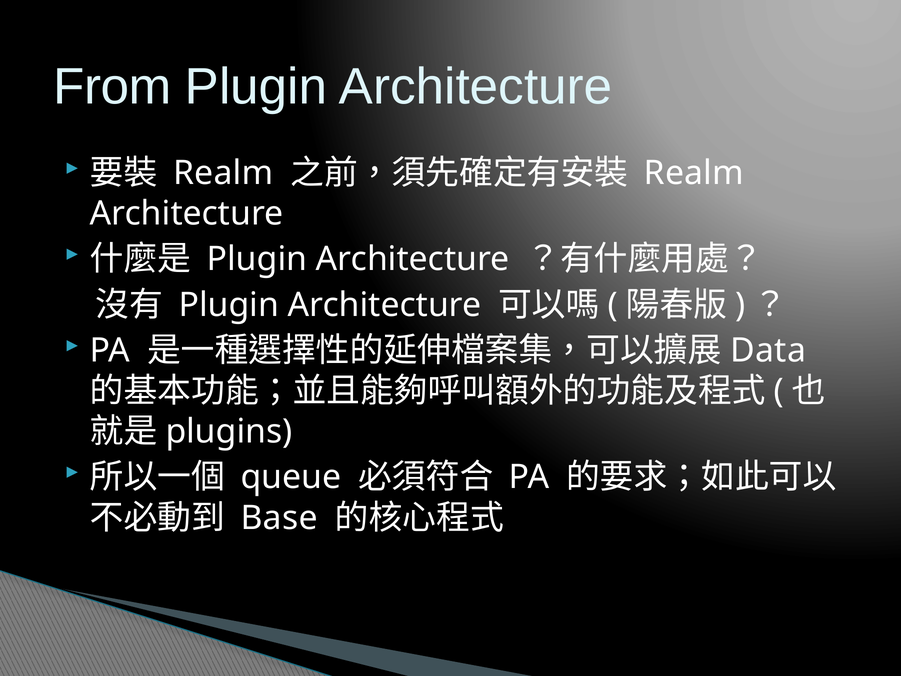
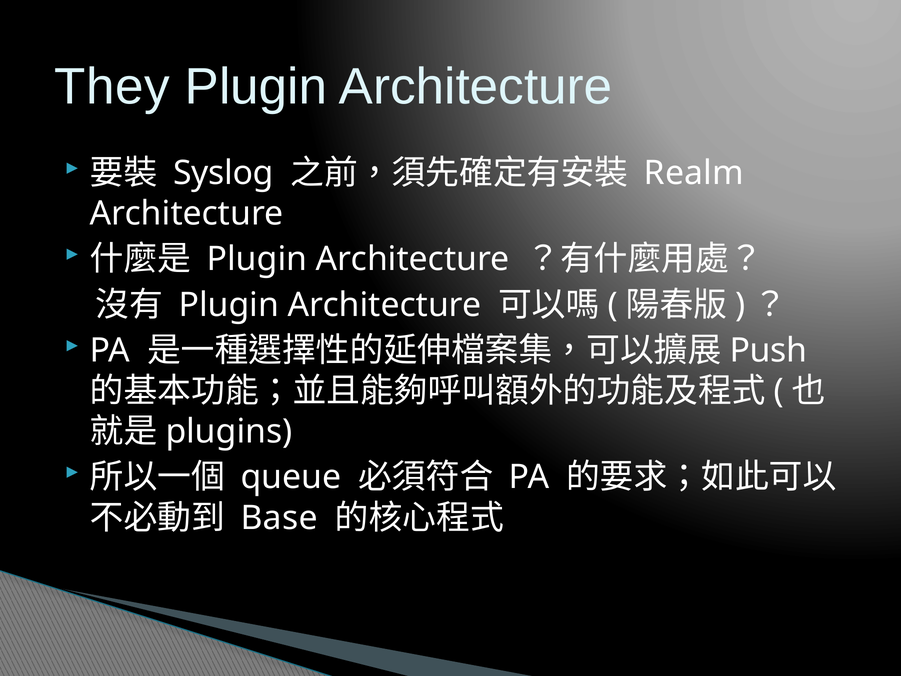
From: From -> They
Realm at (223, 173): Realm -> Syslog
Data: Data -> Push
